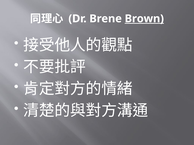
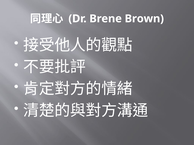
Brown underline: present -> none
